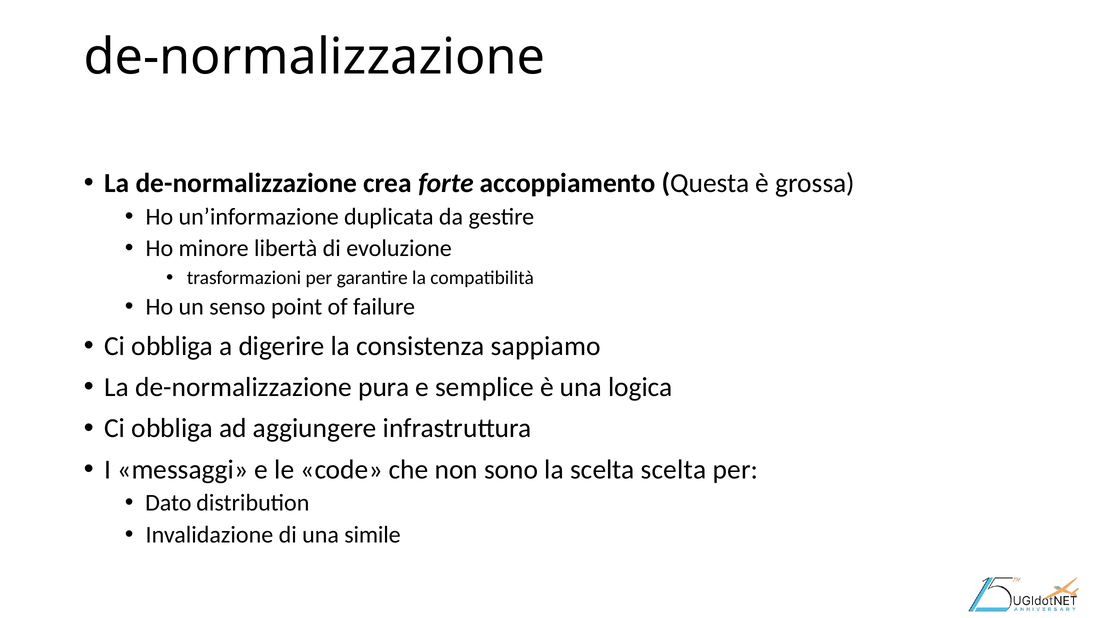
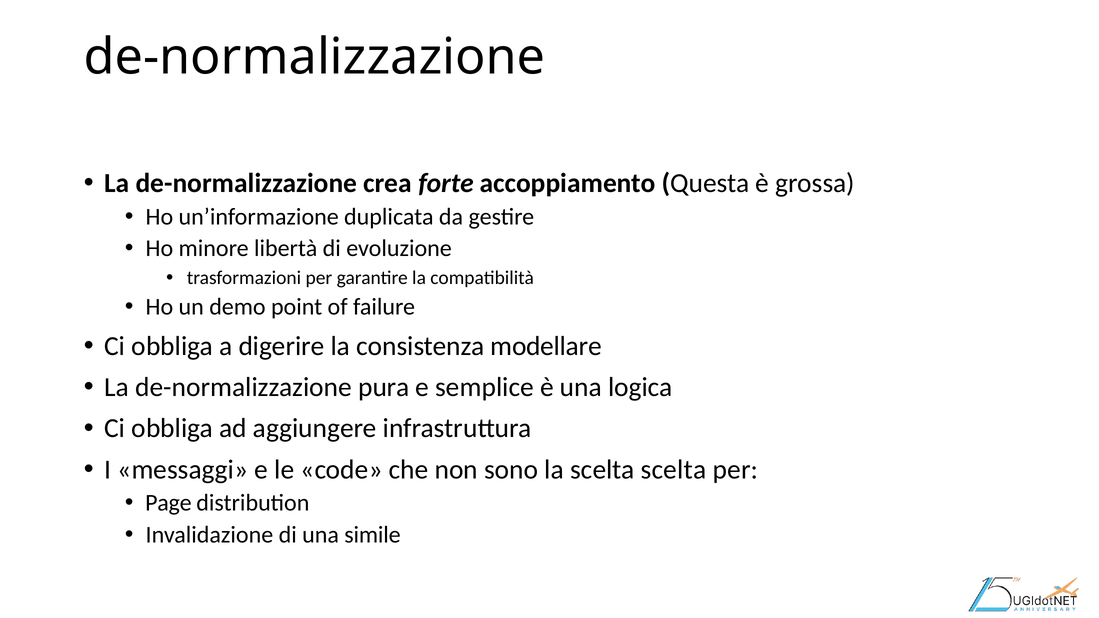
senso: senso -> demo
sappiamo: sappiamo -> modellare
Dato: Dato -> Page
